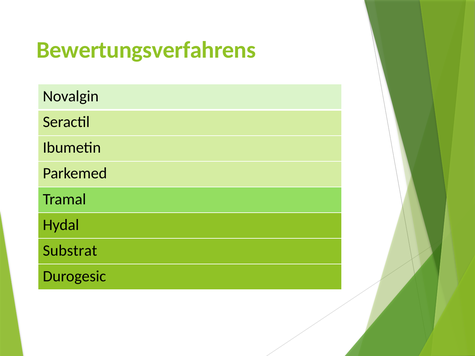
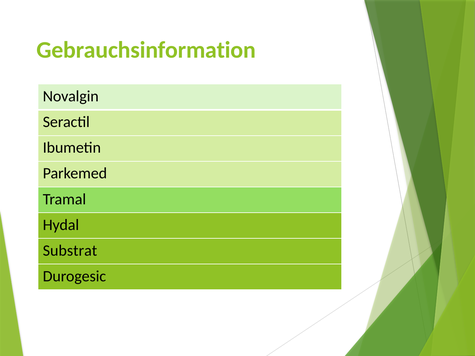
Bewertungsverfahrens: Bewertungsverfahrens -> Gebrauchsinformation
